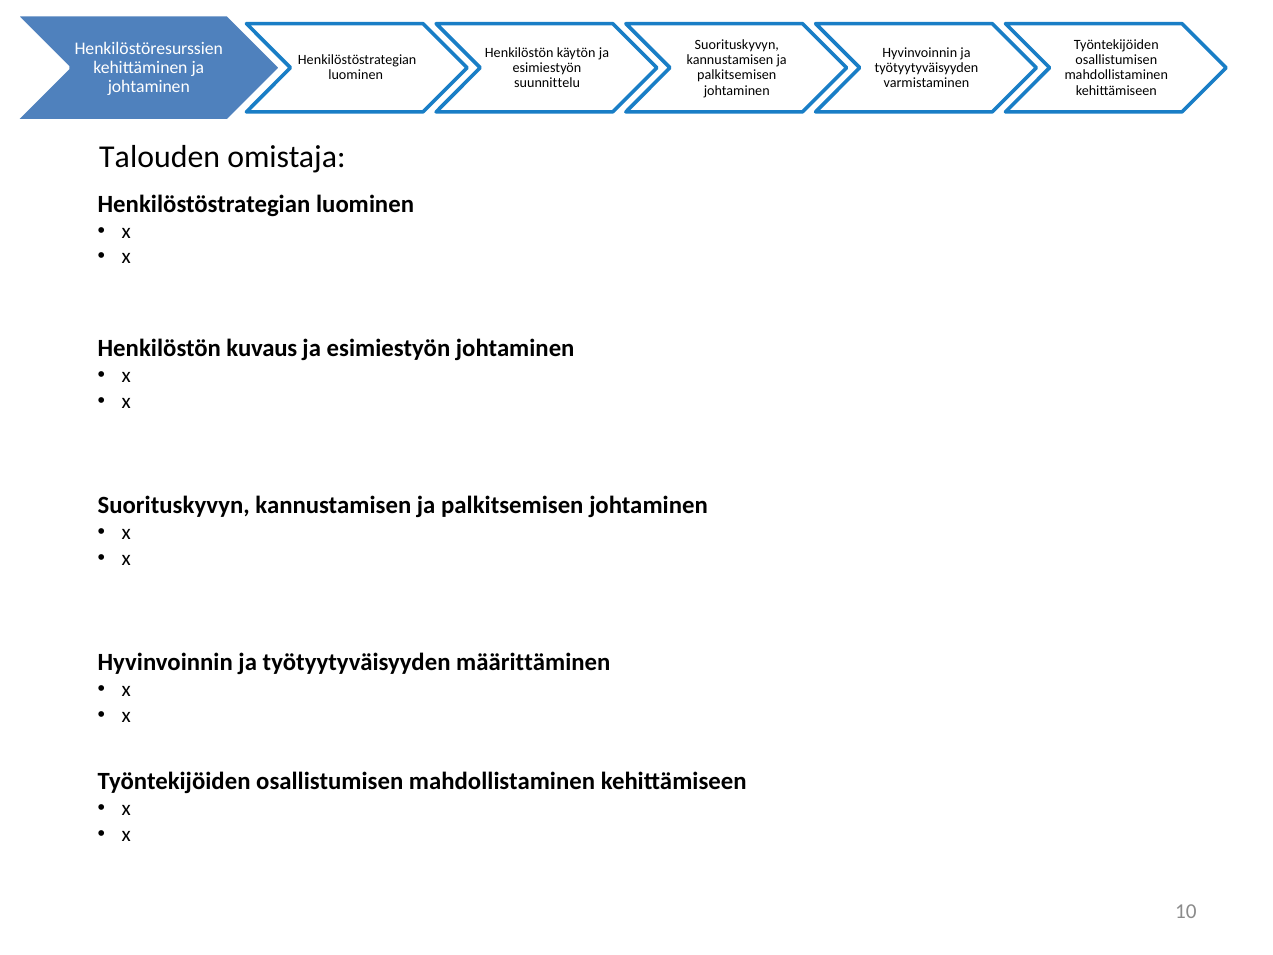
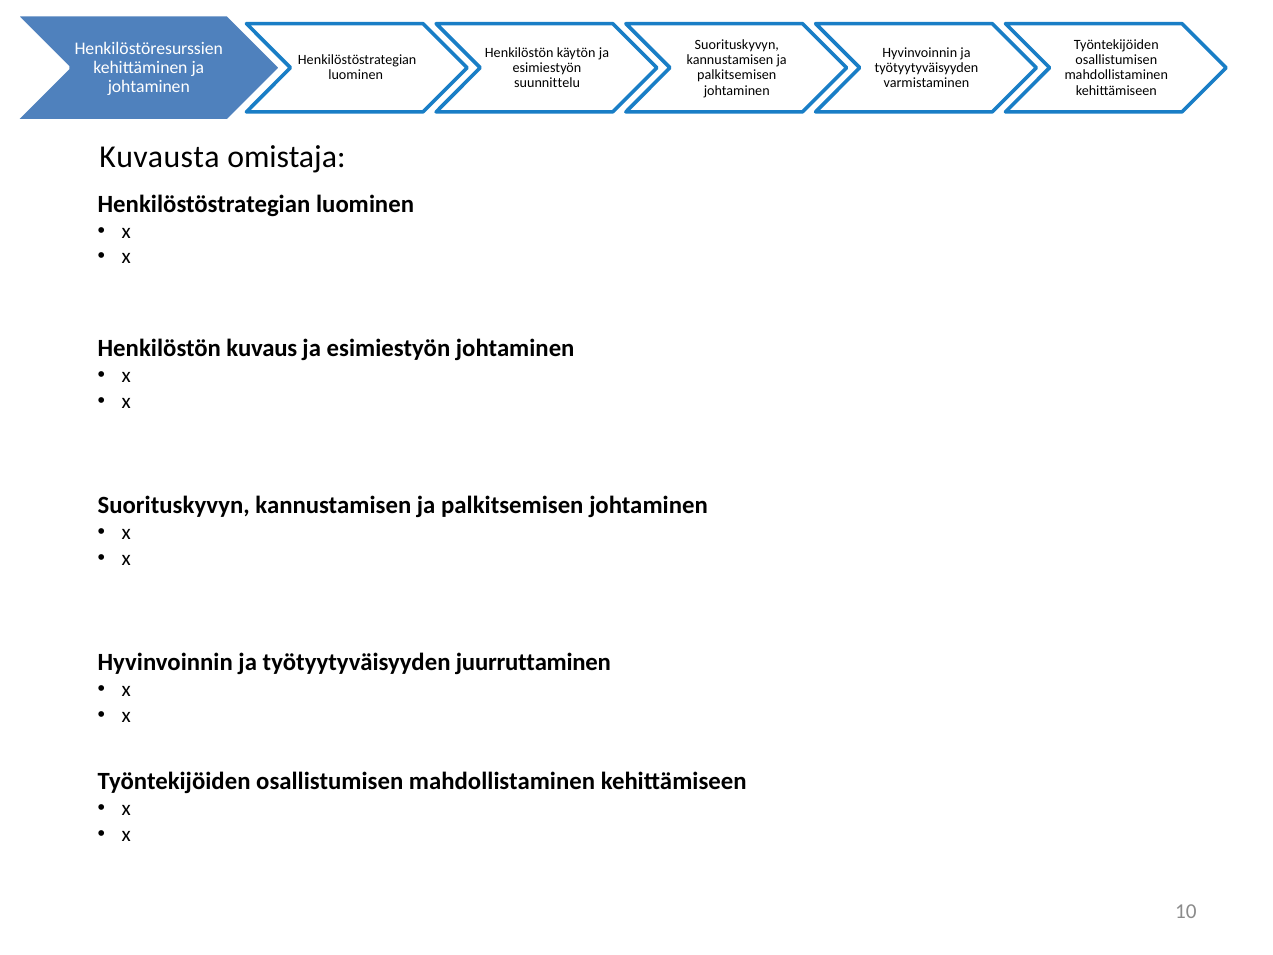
Talouden: Talouden -> Kuvausta
määrittäminen: määrittäminen -> juurruttaminen
